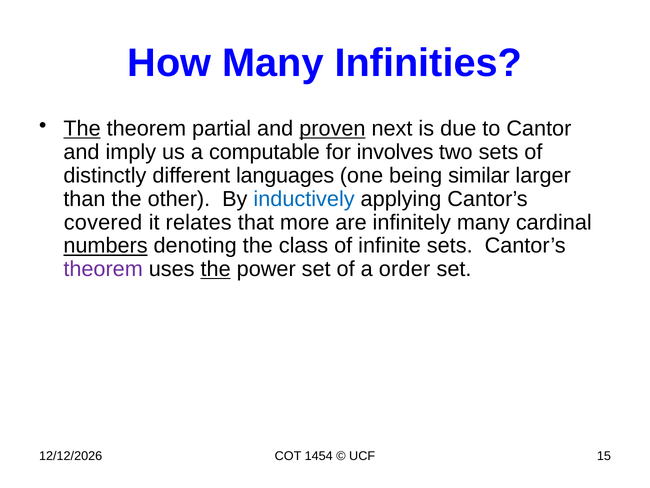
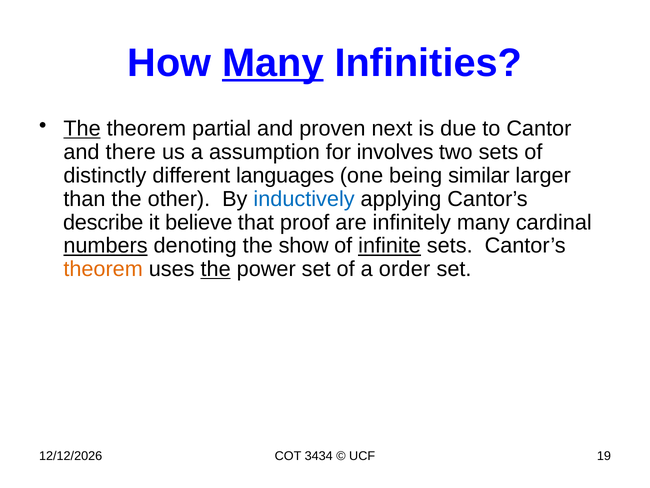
Many at (273, 63) underline: none -> present
proven underline: present -> none
imply: imply -> there
computable: computable -> assumption
covered: covered -> describe
relates: relates -> believe
more: more -> proof
class: class -> show
infinite underline: none -> present
theorem at (103, 269) colour: purple -> orange
1454: 1454 -> 3434
15: 15 -> 19
